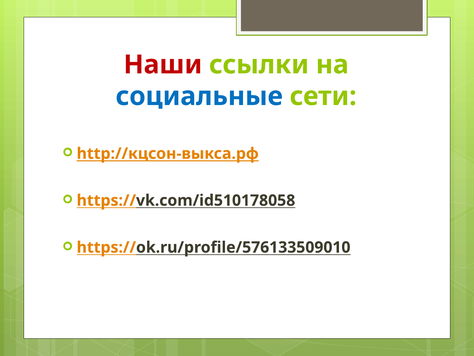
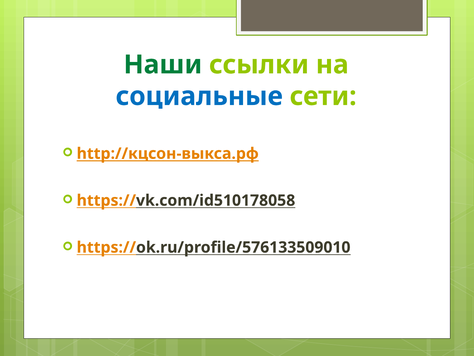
Наши colour: red -> green
